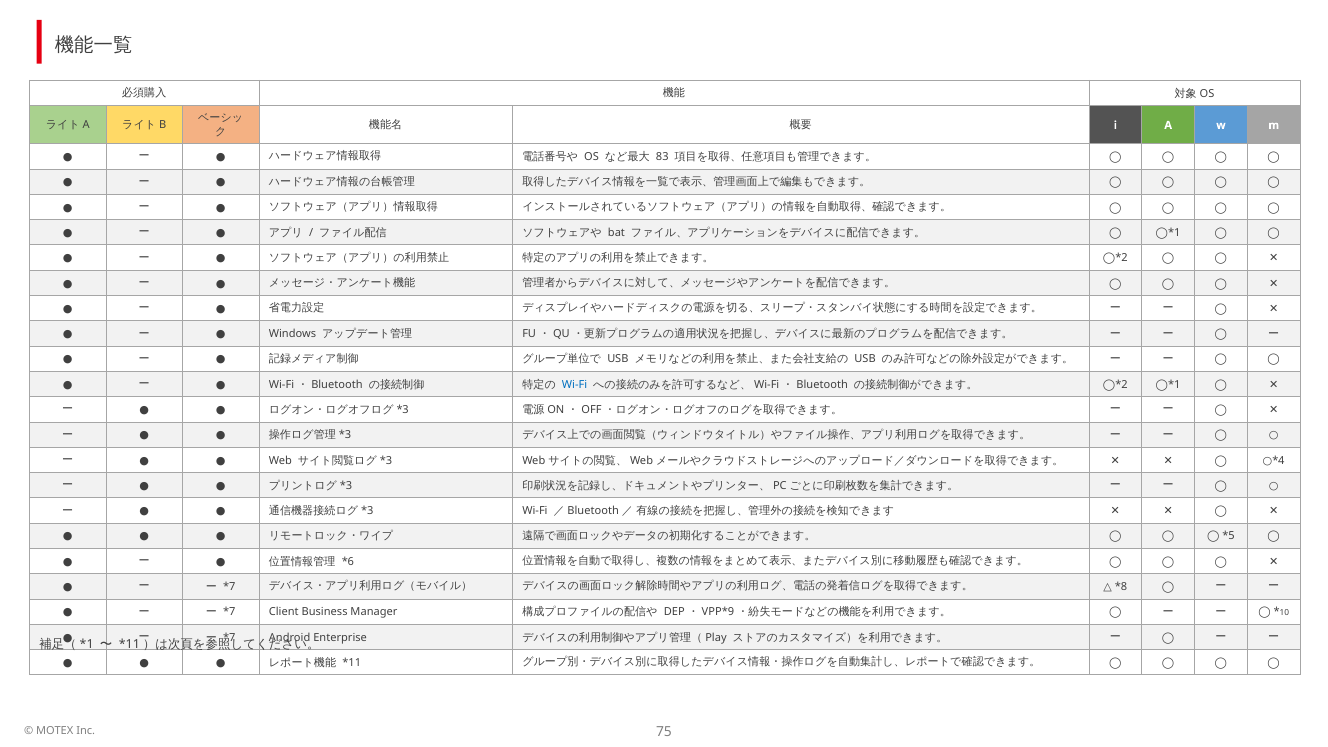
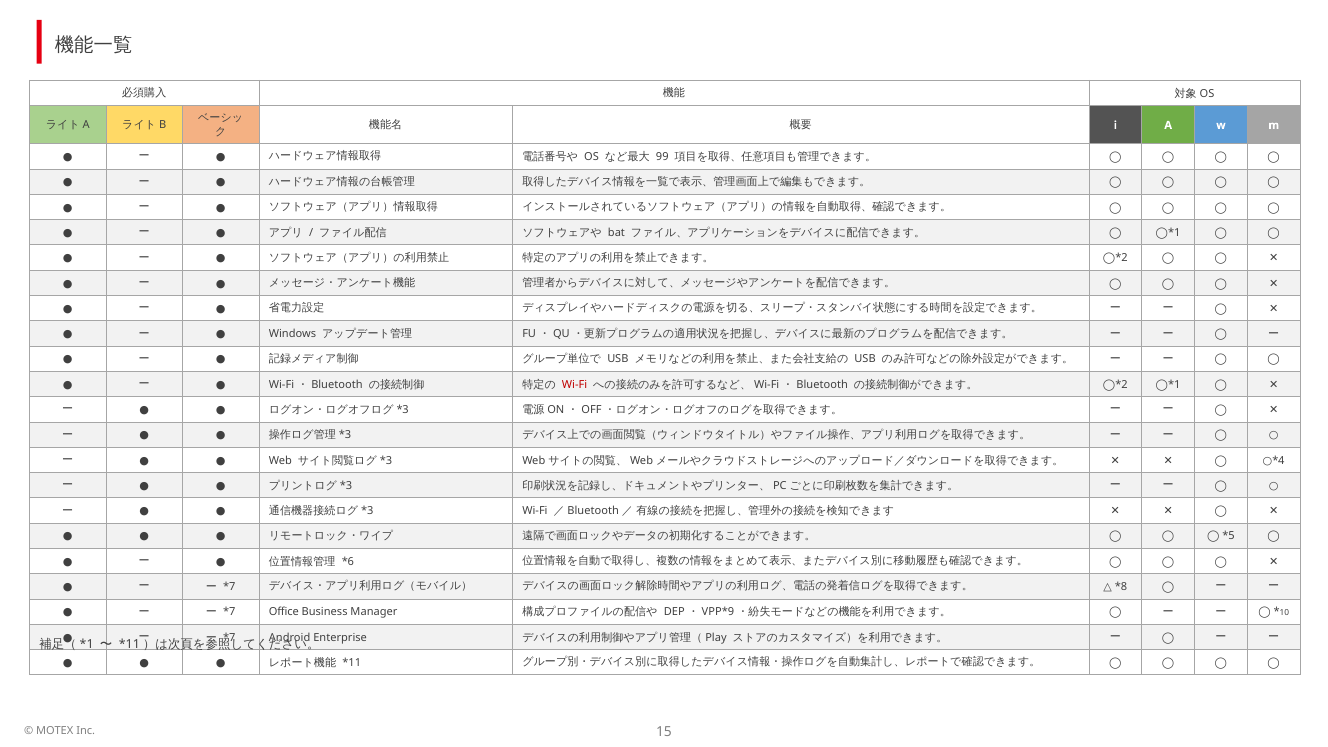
83: 83 -> 99
Wi-Fi at (575, 385) colour: blue -> red
Client: Client -> Office
75: 75 -> 15
